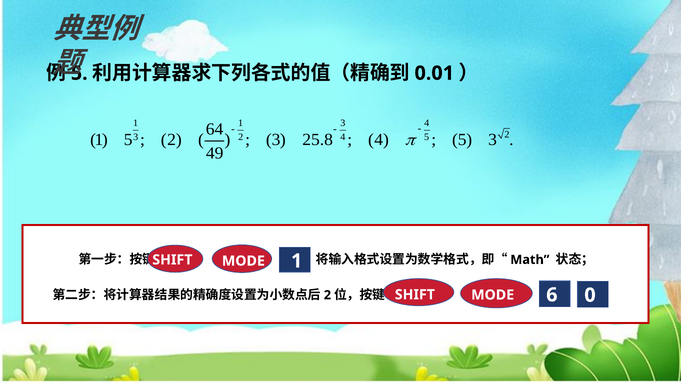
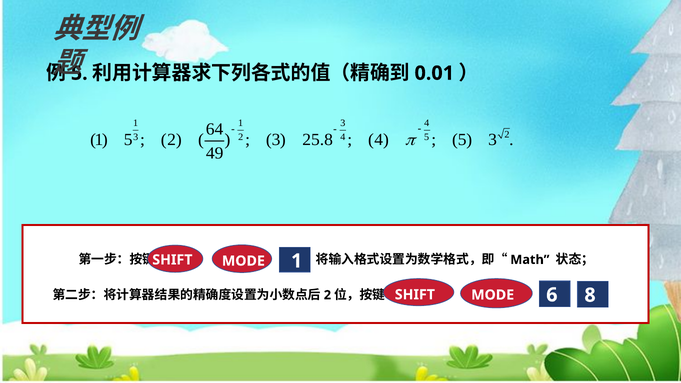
0: 0 -> 8
